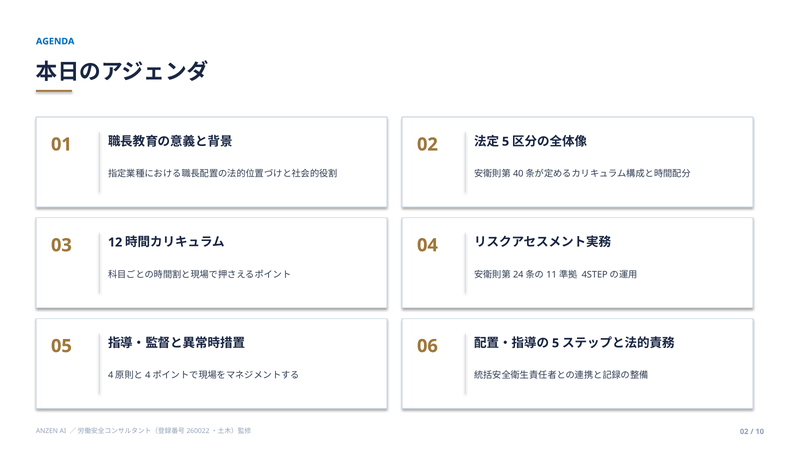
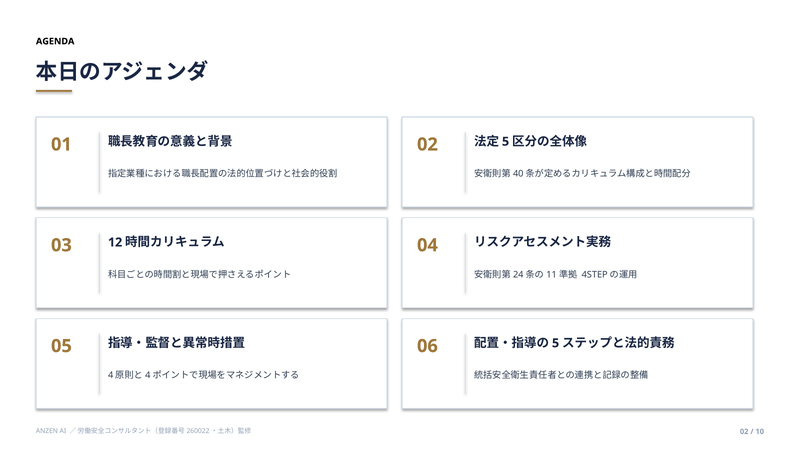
AGENDA colour: blue -> black
